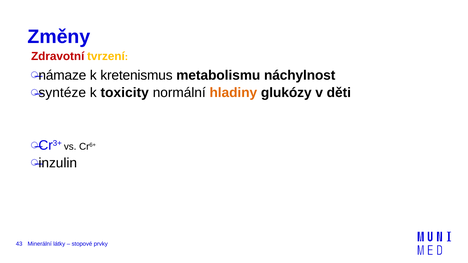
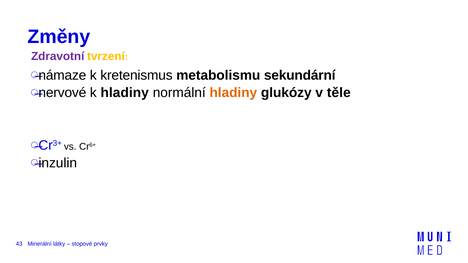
Zdravotní colour: red -> purple
náchylnost: náchylnost -> sekundární
syntéze: syntéze -> nervové
k toxicity: toxicity -> hladiny
děti: děti -> těle
